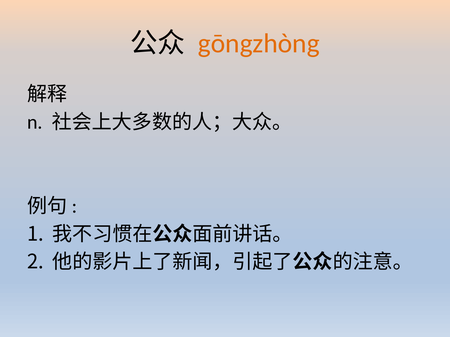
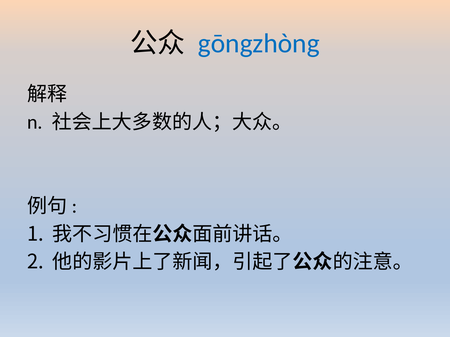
gōngzhòng colour: orange -> blue
